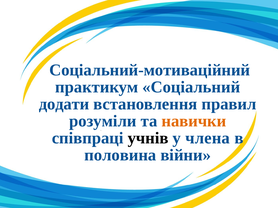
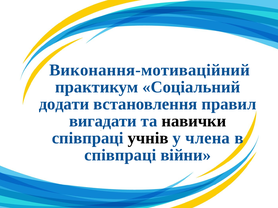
Соціальний-мотиваційний: Соціальний-мотиваційний -> Виконання-мотиваційний
розуміли: розуміли -> вигадати
навички colour: orange -> black
половина at (120, 155): половина -> співпраці
